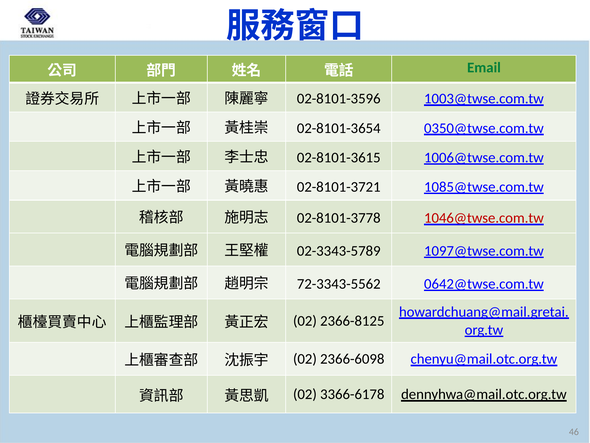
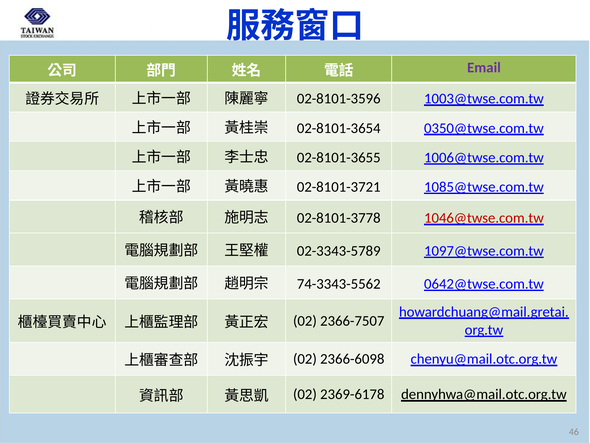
Email colour: green -> purple
02-8101-3615: 02-8101-3615 -> 02-8101-3655
72-3343-5562: 72-3343-5562 -> 74-3343-5562
2366-8125: 2366-8125 -> 2366-7507
3366-6178: 3366-6178 -> 2369-6178
